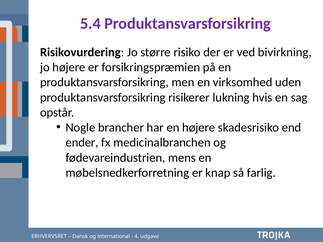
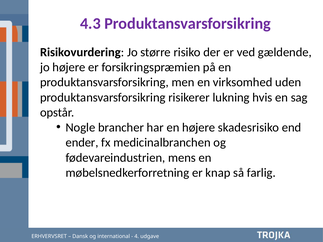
5.4: 5.4 -> 4.3
bivirkning: bivirkning -> gældende
